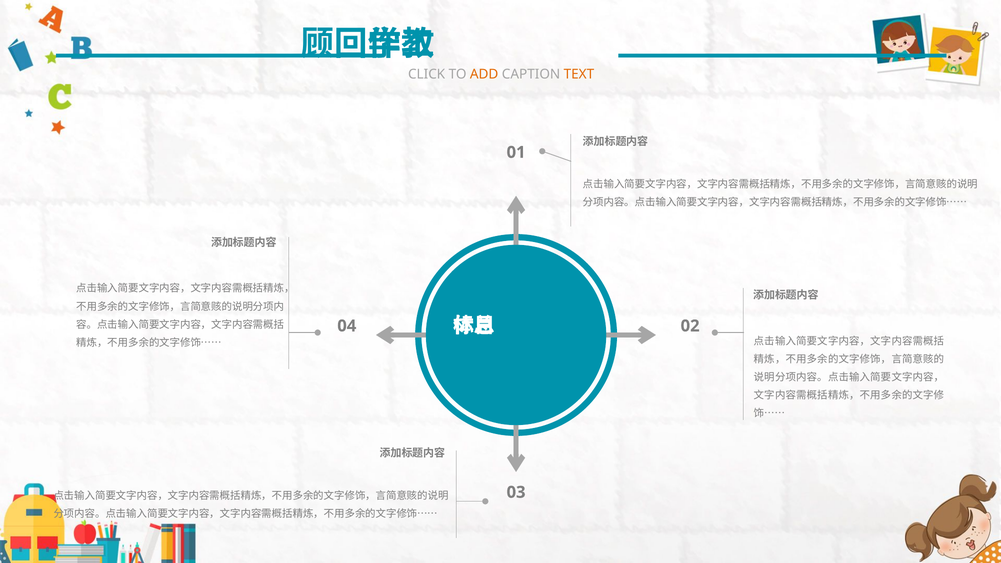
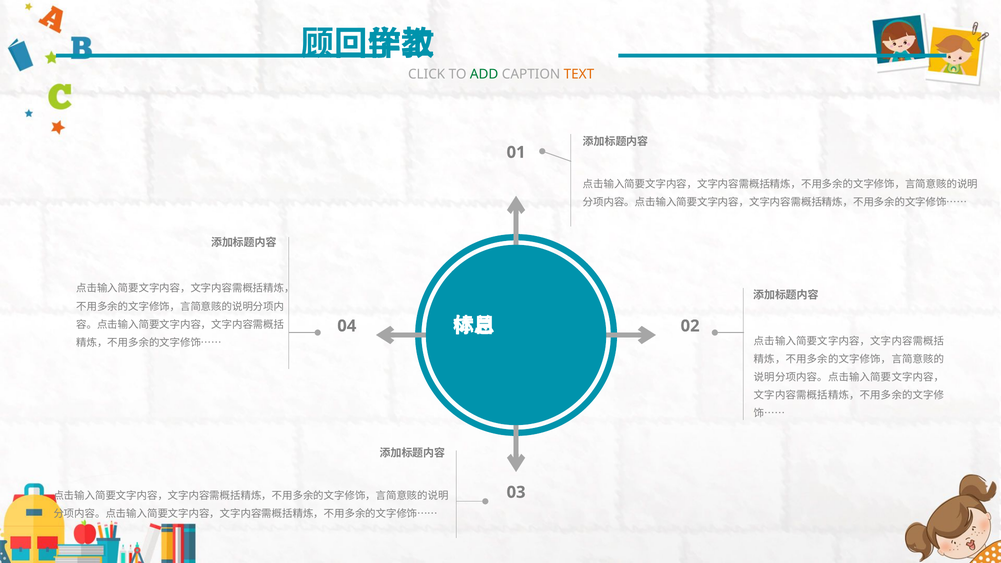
ADD colour: orange -> green
